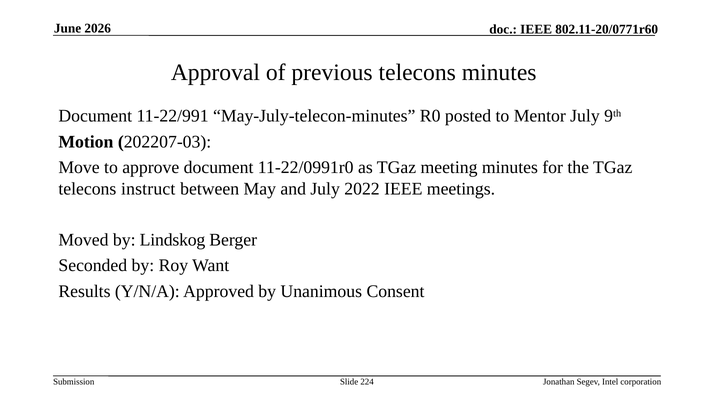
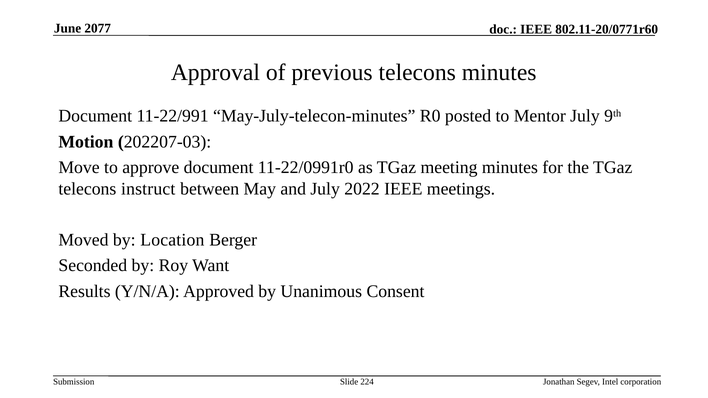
2026: 2026 -> 2077
Lindskog: Lindskog -> Location
